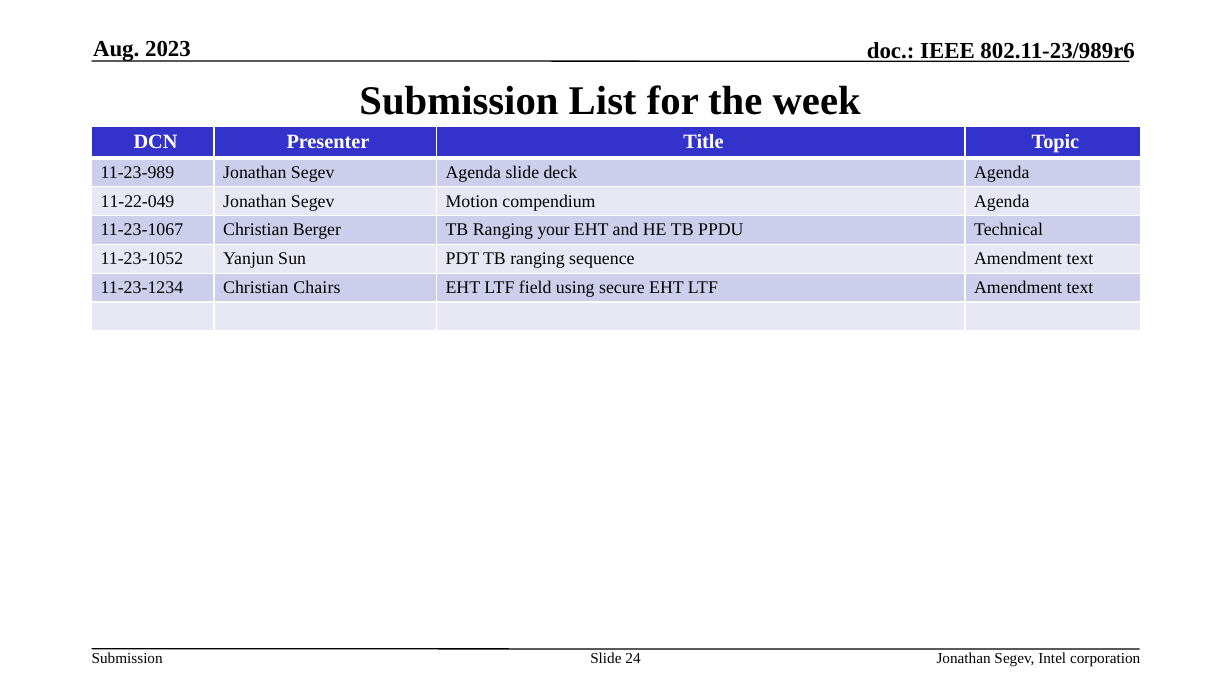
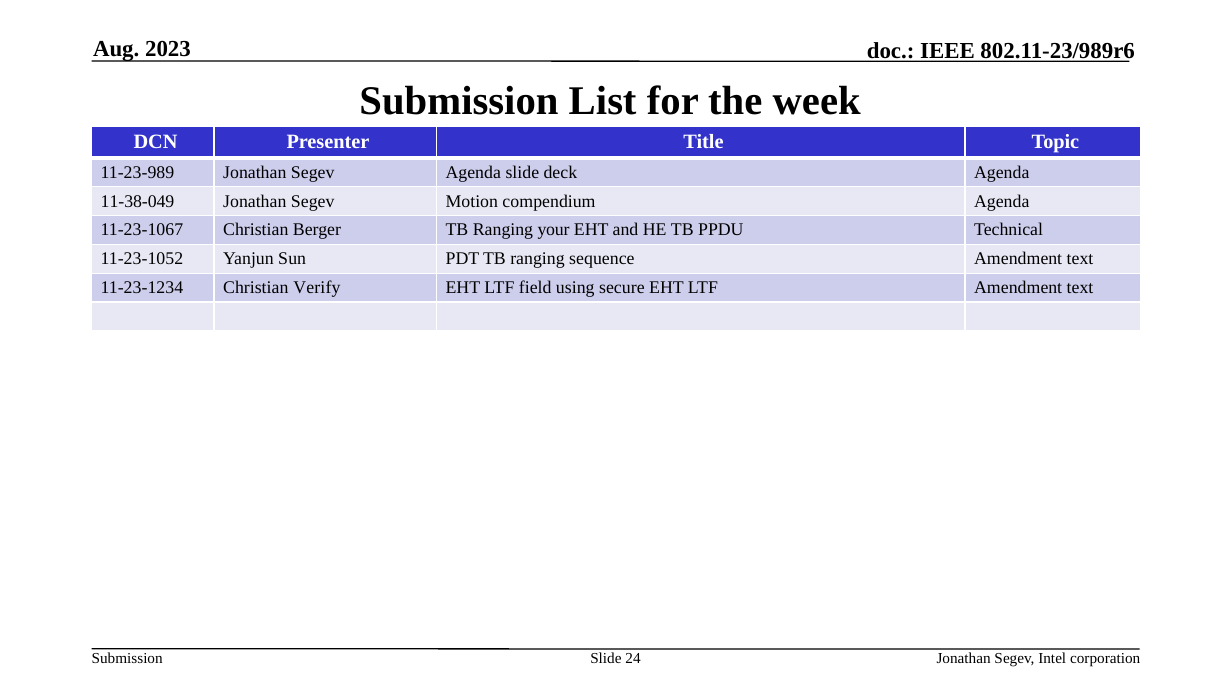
11-22-049: 11-22-049 -> 11-38-049
Chairs: Chairs -> Verify
